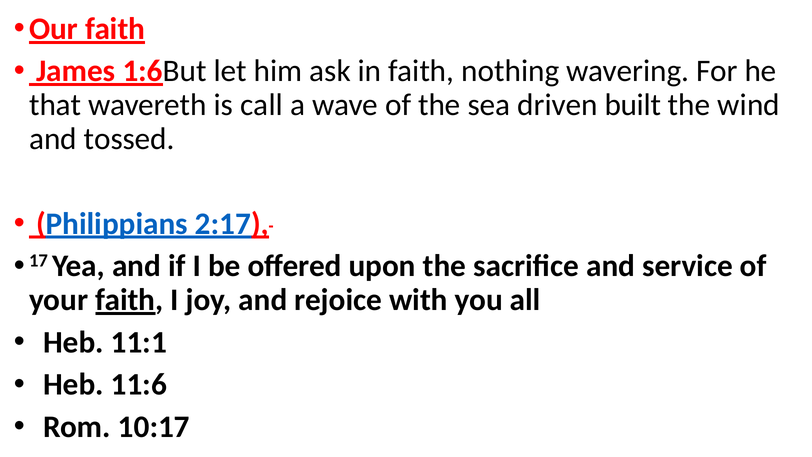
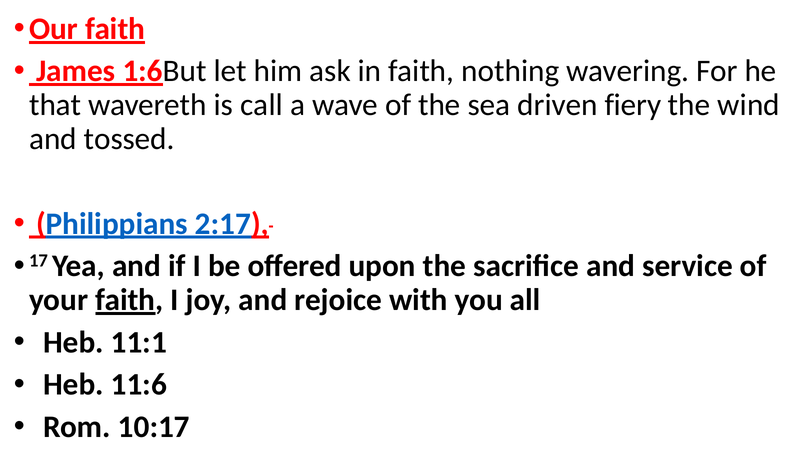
built: built -> fiery
